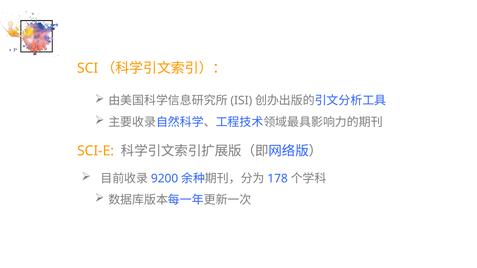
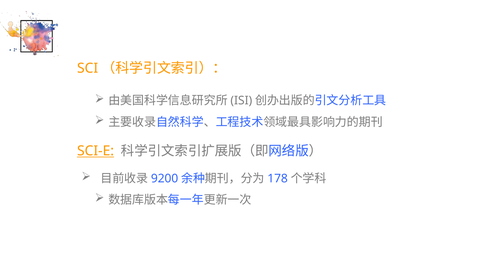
SCI-E underline: none -> present
